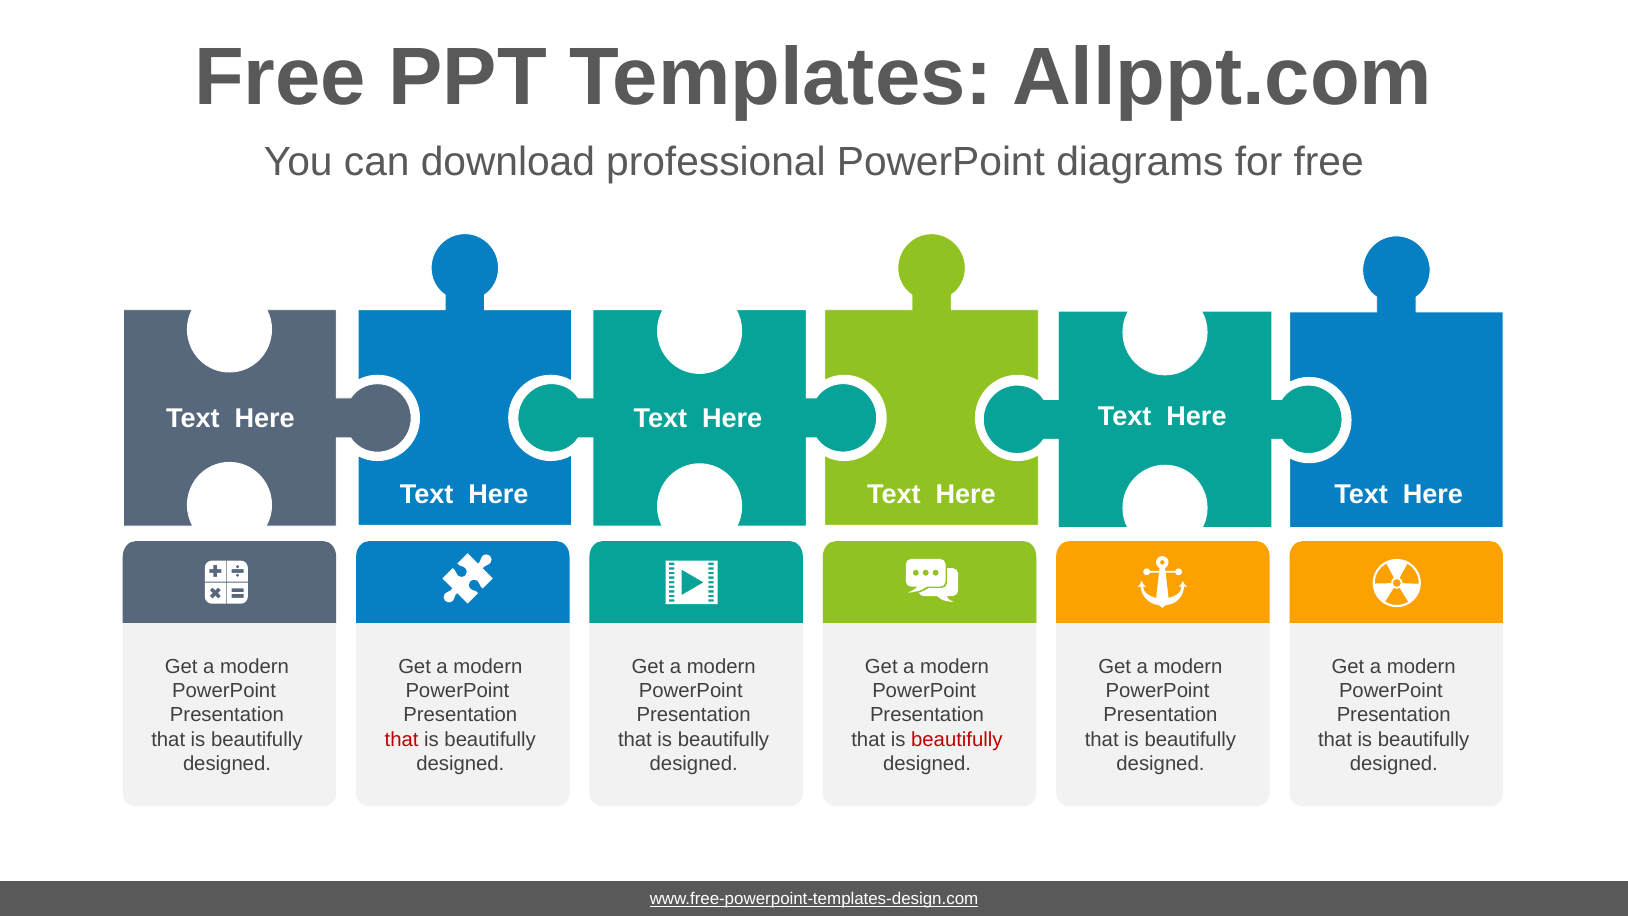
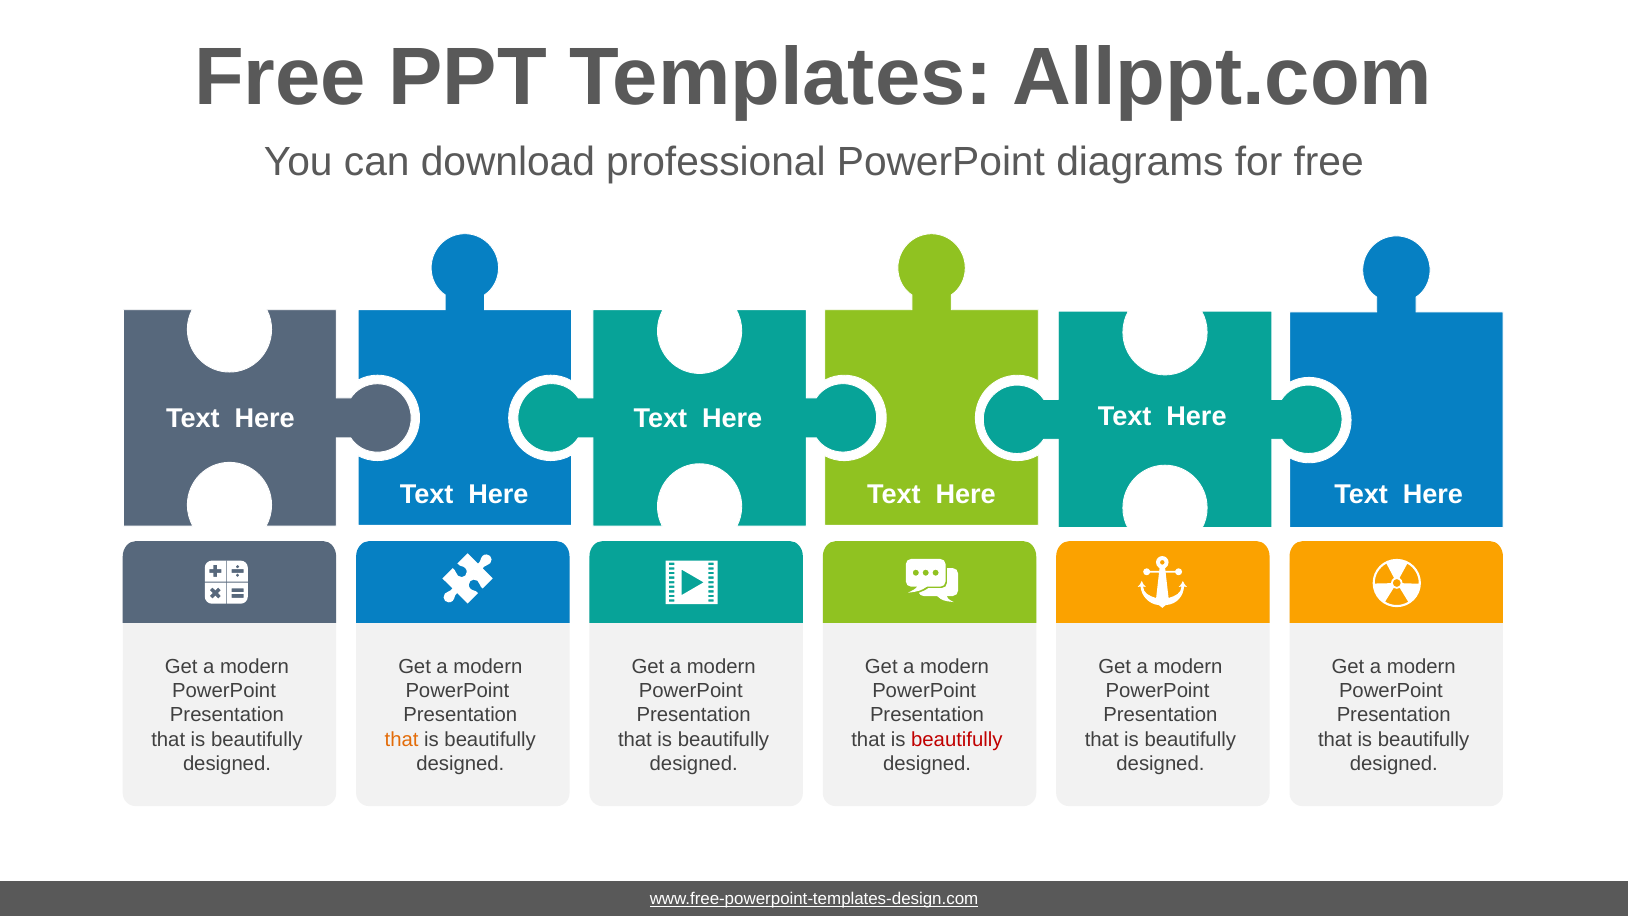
that at (402, 739) colour: red -> orange
